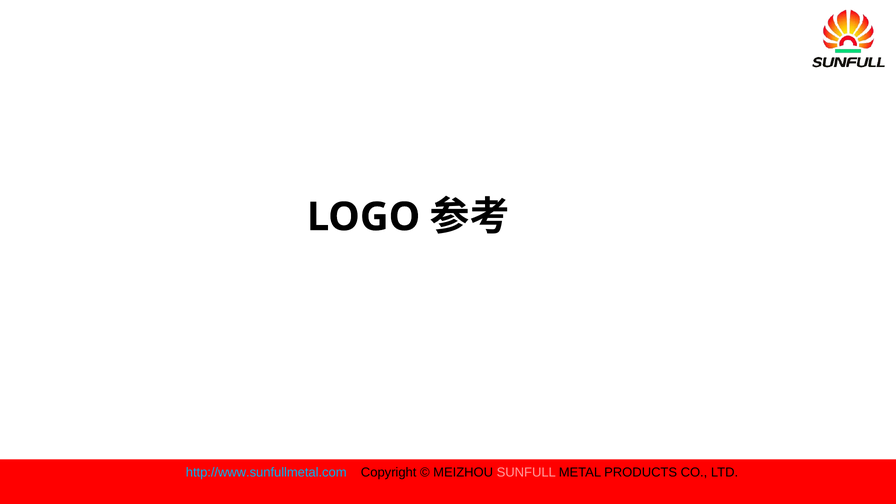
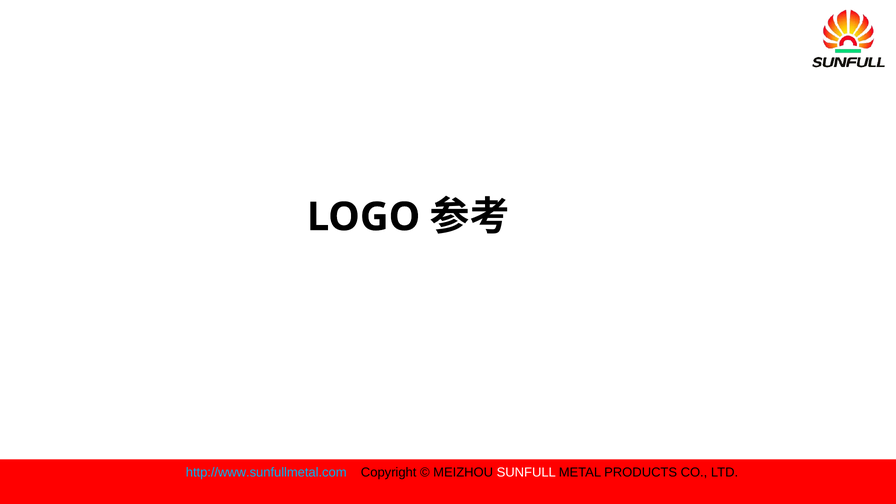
SUNFULL colour: pink -> white
